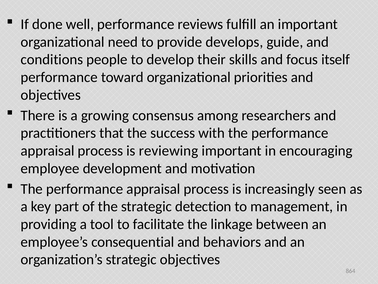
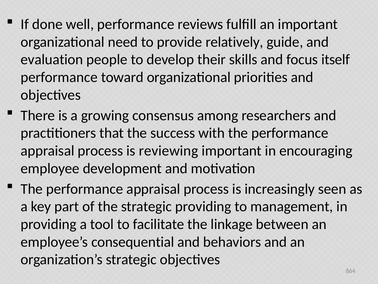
develops: develops -> relatively
conditions: conditions -> evaluation
strategic detection: detection -> providing
